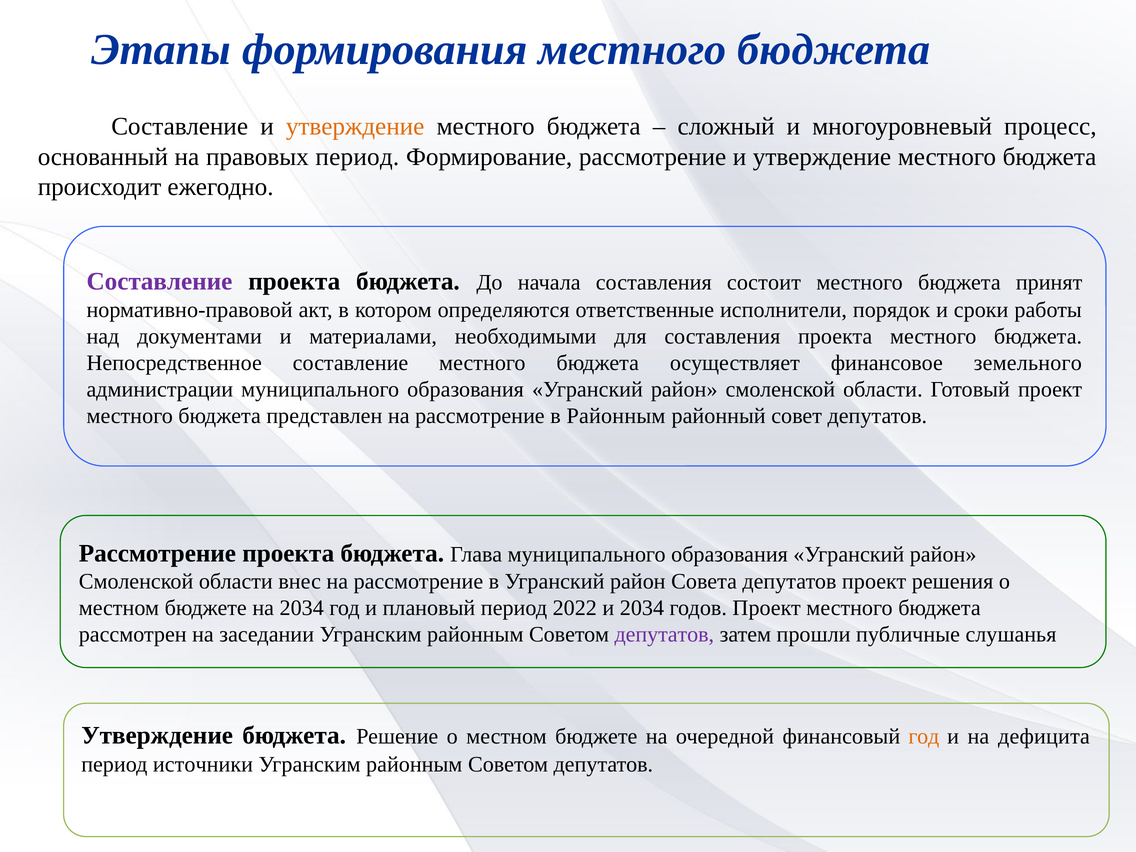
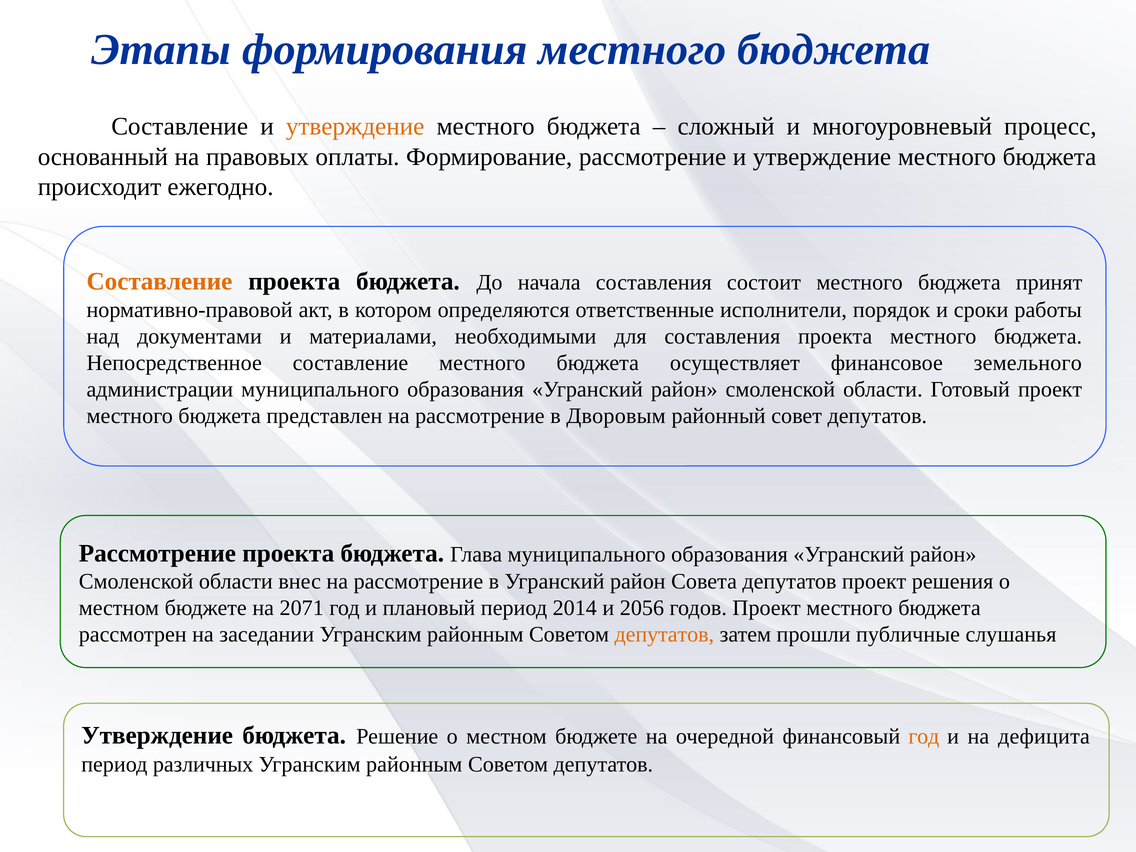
правовых период: период -> оплаты
Составление at (159, 282) colour: purple -> orange
в Районным: Районным -> Дворовым
на 2034: 2034 -> 2071
2022: 2022 -> 2014
и 2034: 2034 -> 2056
депутатов at (664, 635) colour: purple -> orange
источники: источники -> различных
